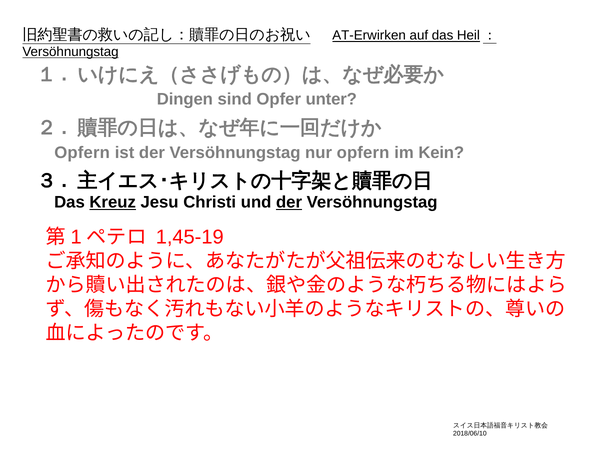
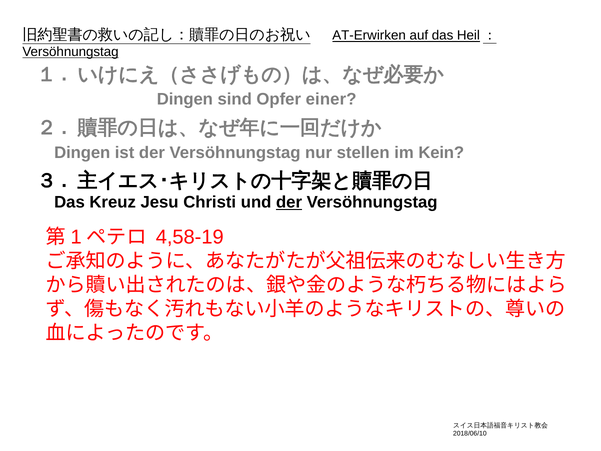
unter: unter -> einer
Opfern at (82, 153): Opfern -> Dingen
nur opfern: opfern -> stellen
Kreuz underline: present -> none
1,45-19: 1,45-19 -> 4,58-19
